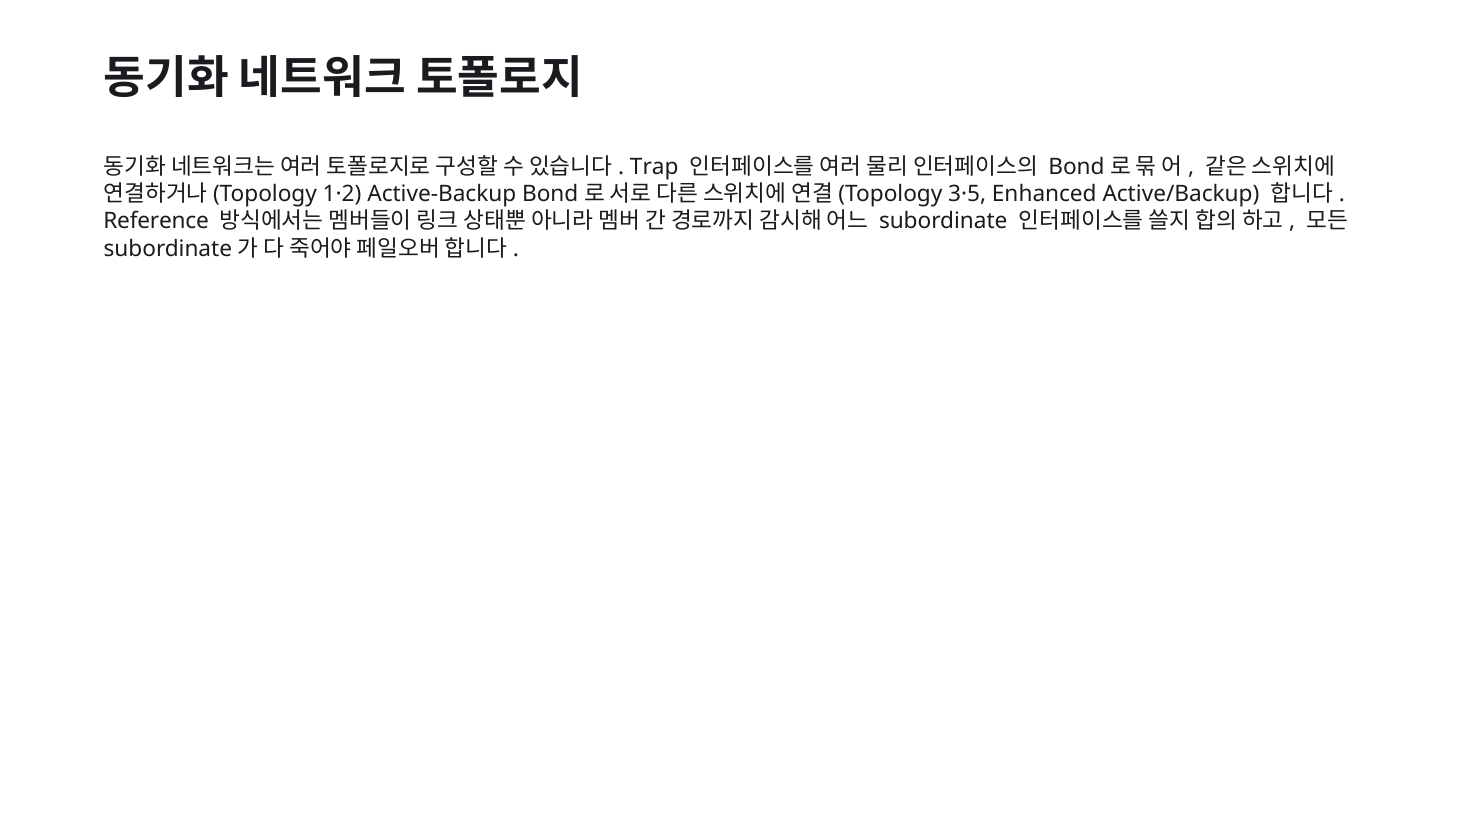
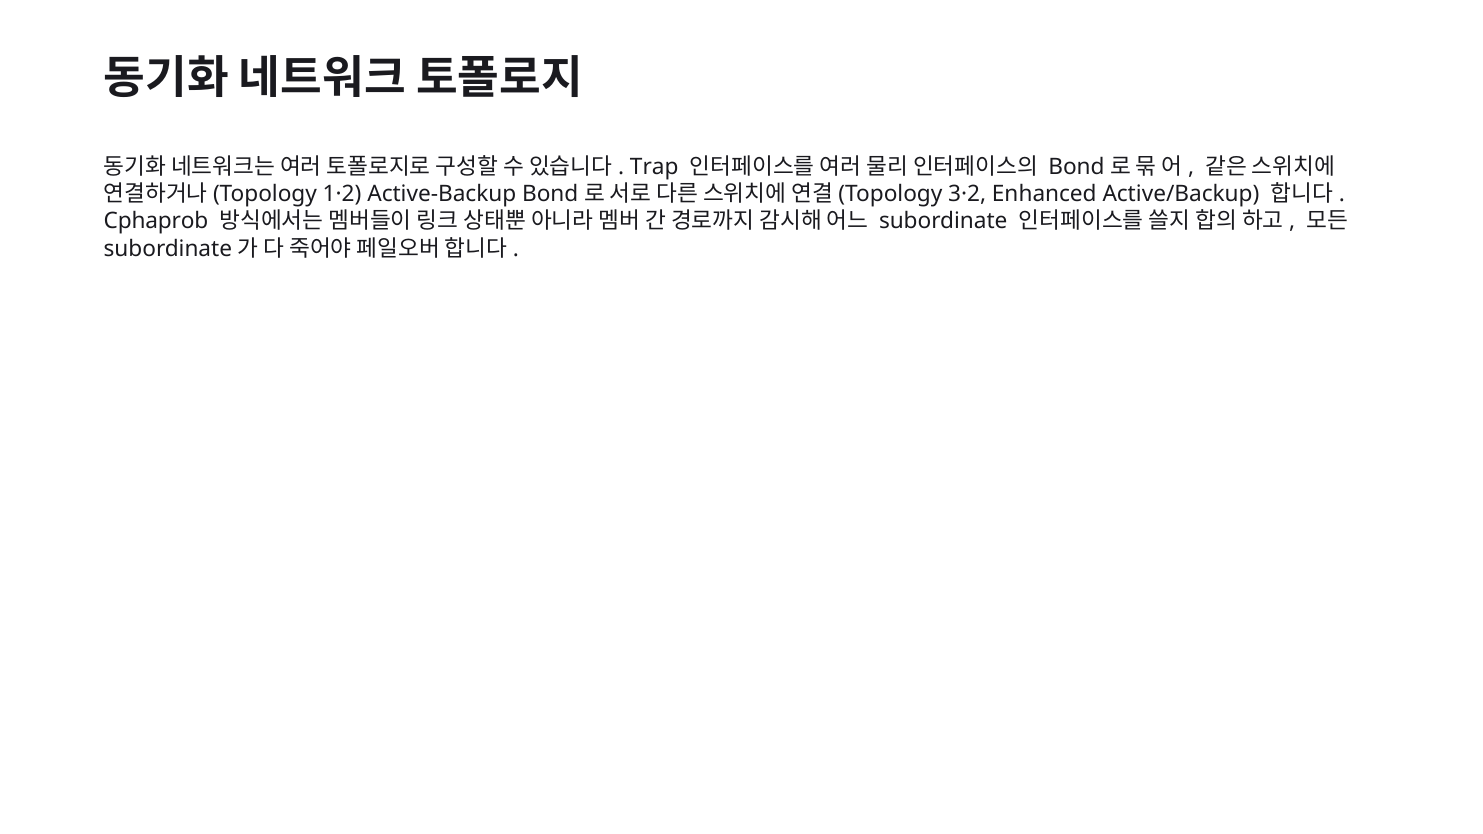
3·5: 3·5 -> 3·2
Reference: Reference -> Cphaprob
